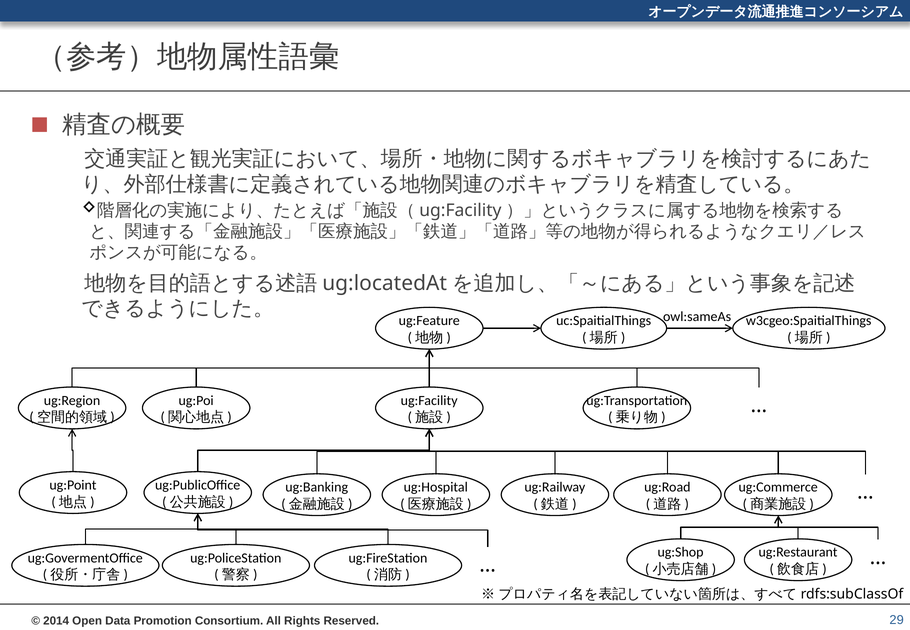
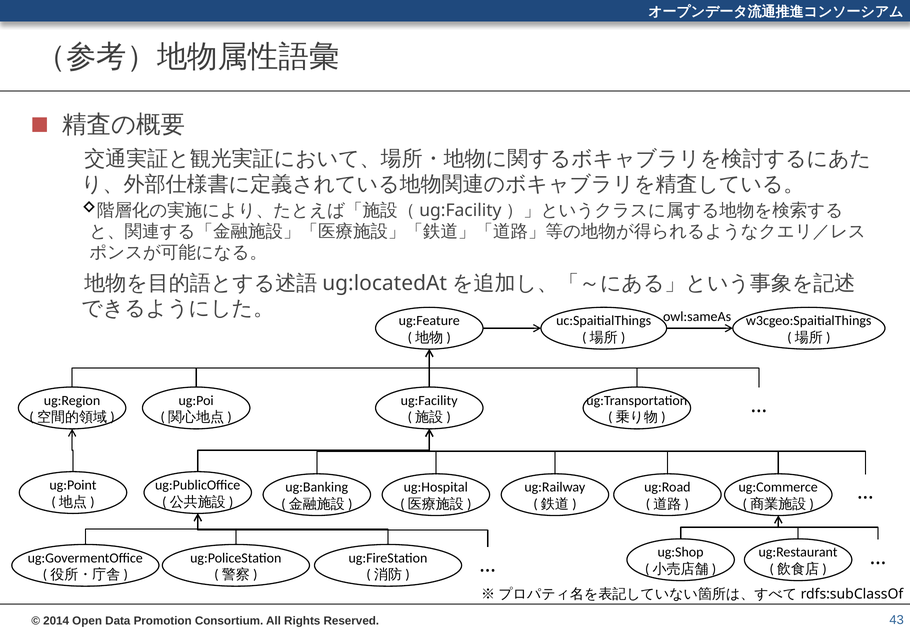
29: 29 -> 43
